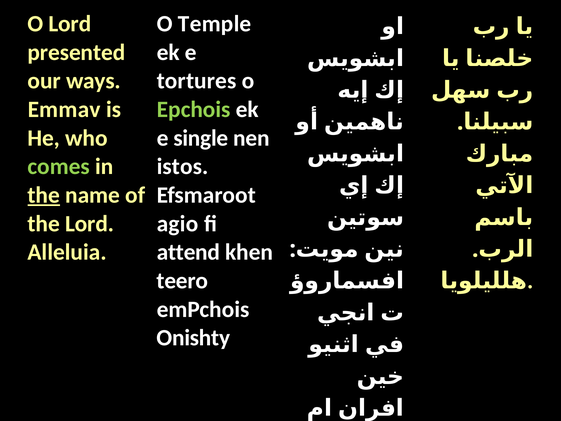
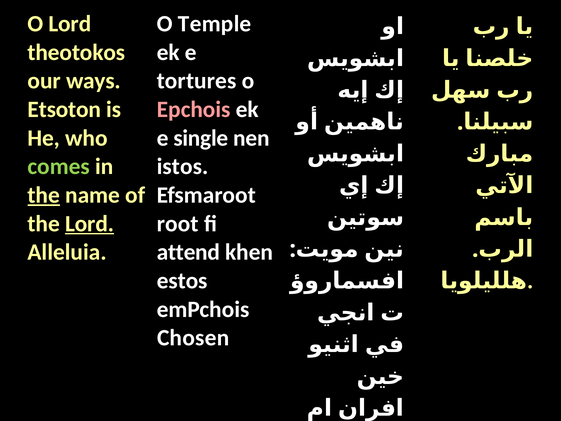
presented: presented -> theotokos
Emmav: Emmav -> Etsoton
Epchois colour: light green -> pink
Lord at (90, 224) underline: none -> present
agio: agio -> root
teero: teero -> estos
Onishty: Onishty -> Chosen
